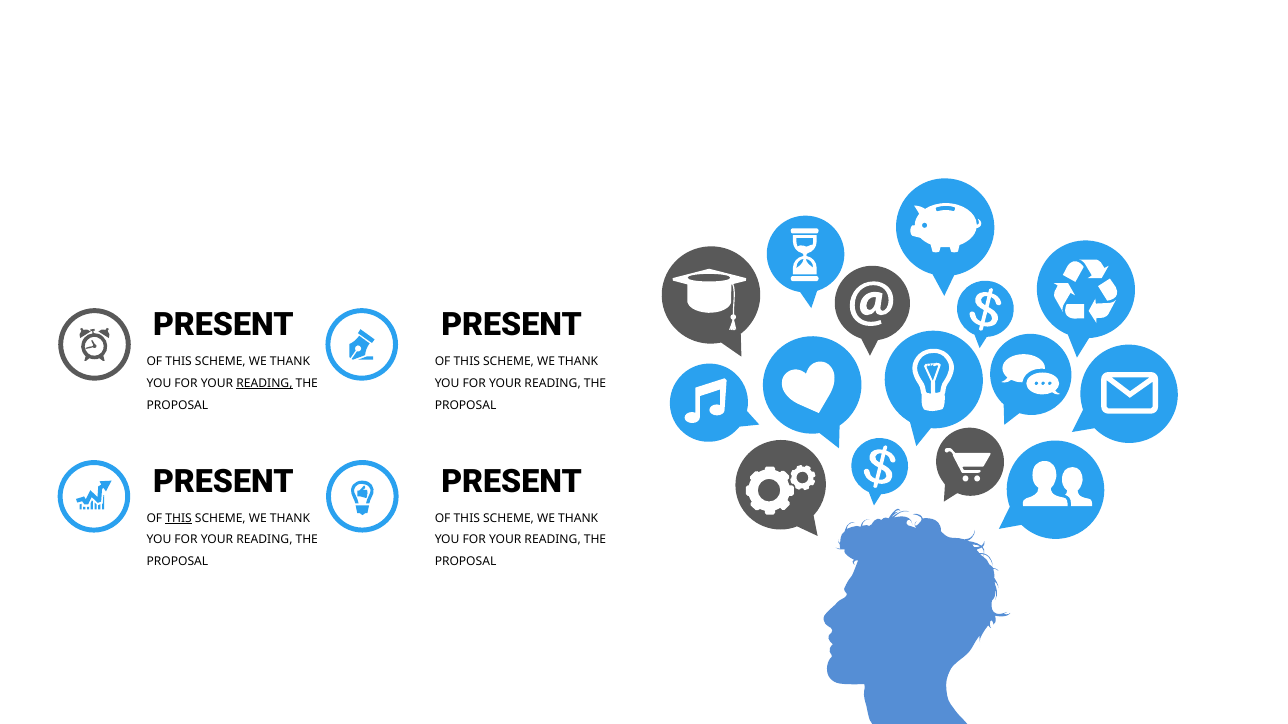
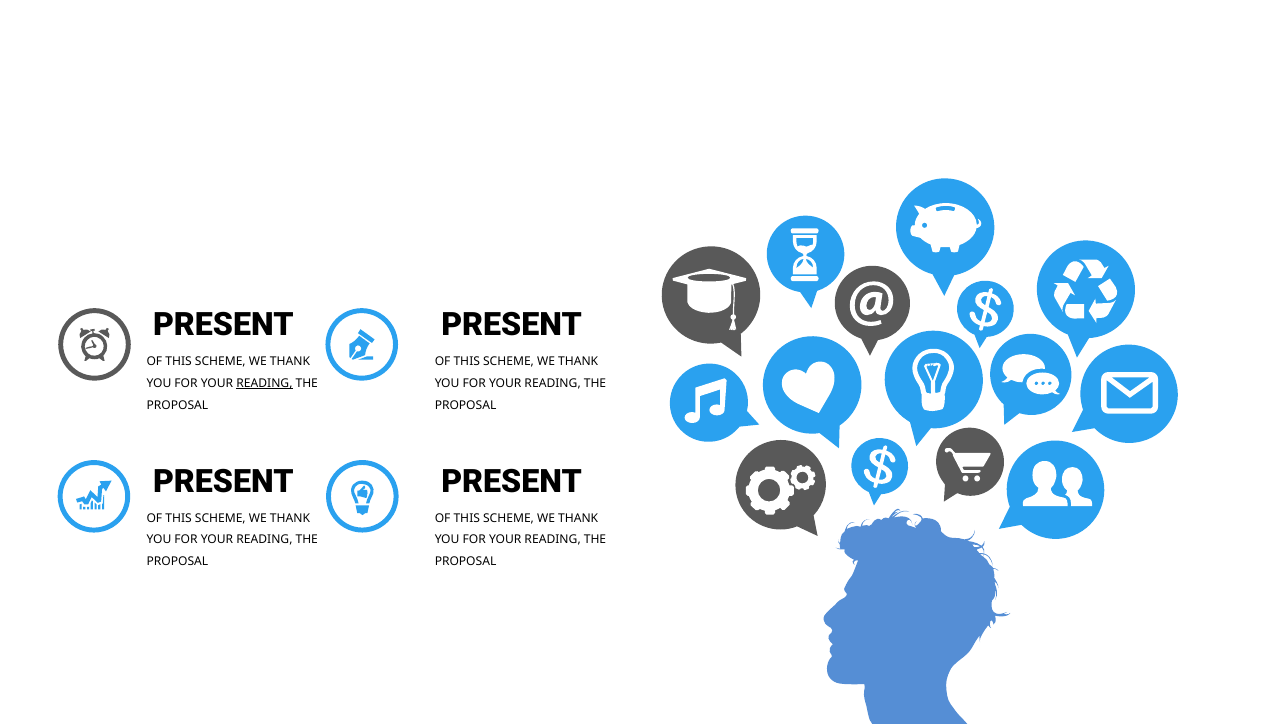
THIS at (179, 519) underline: present -> none
